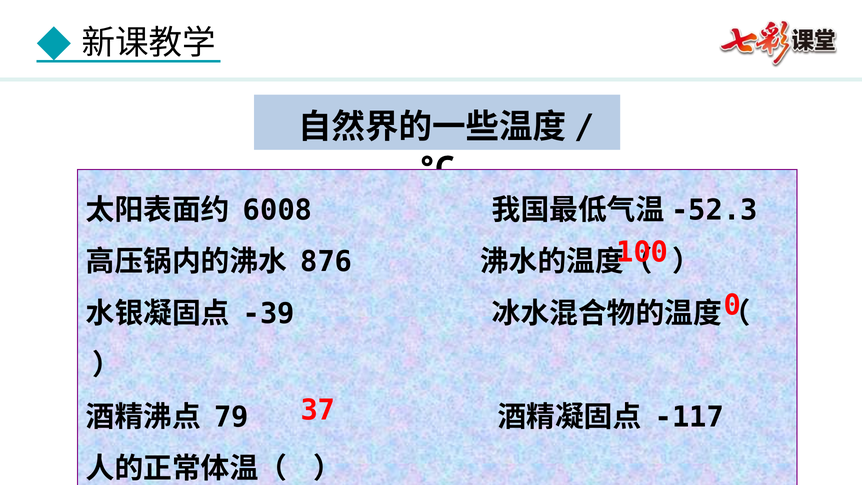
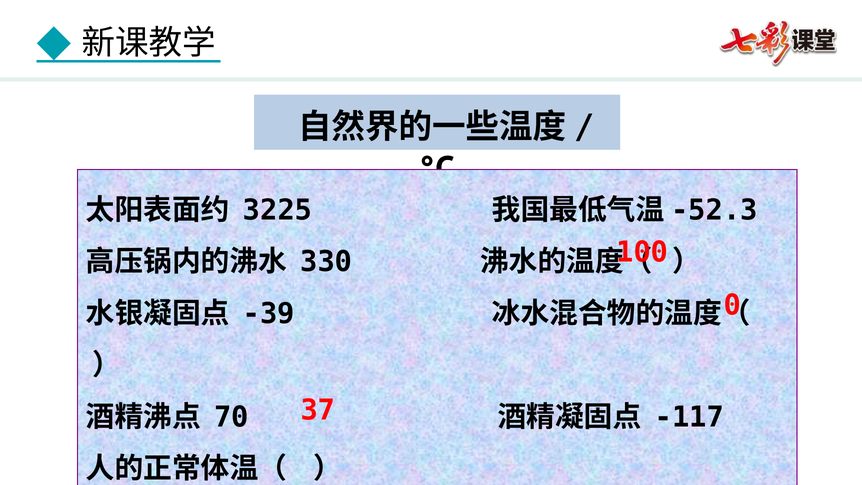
6008: 6008 -> 3225
876: 876 -> 330
79: 79 -> 70
